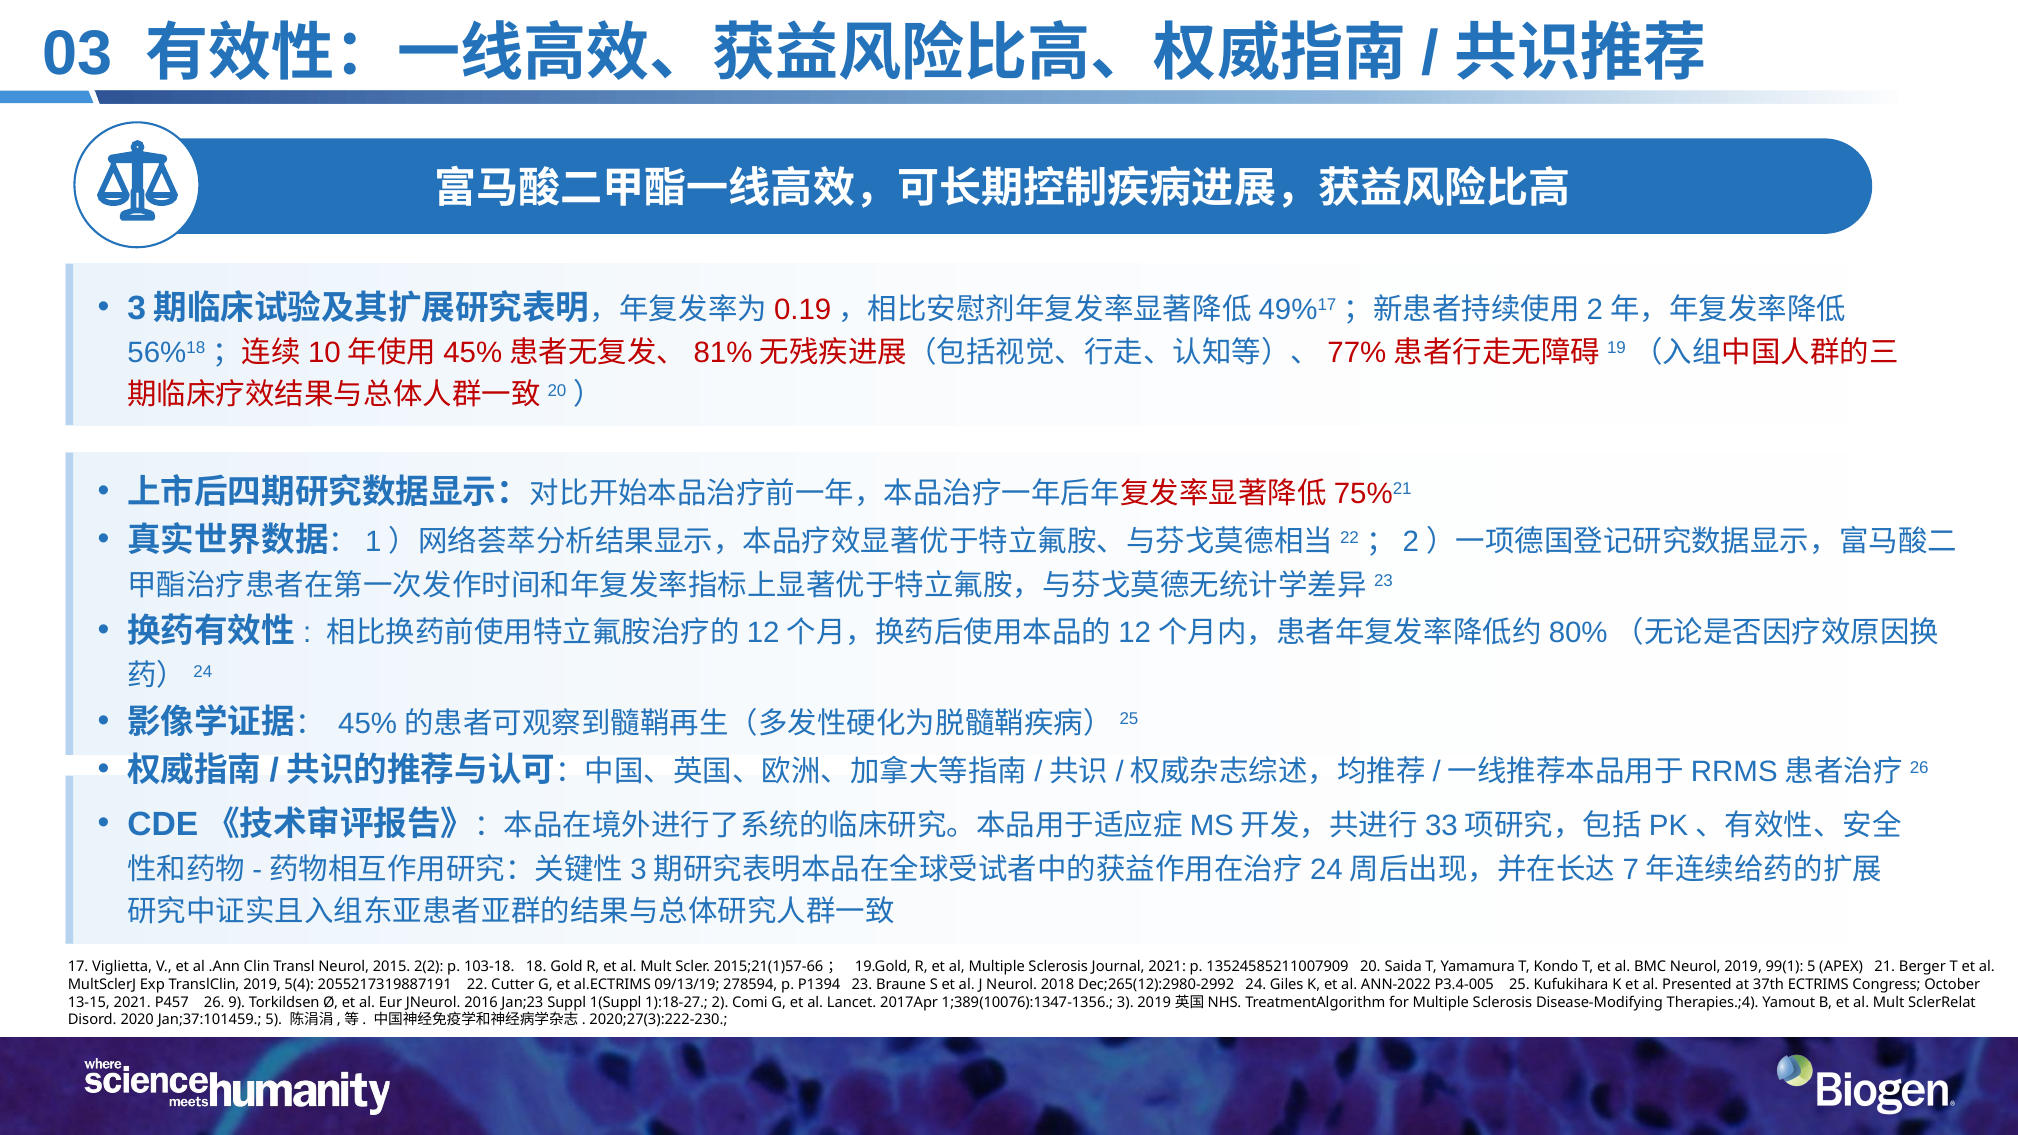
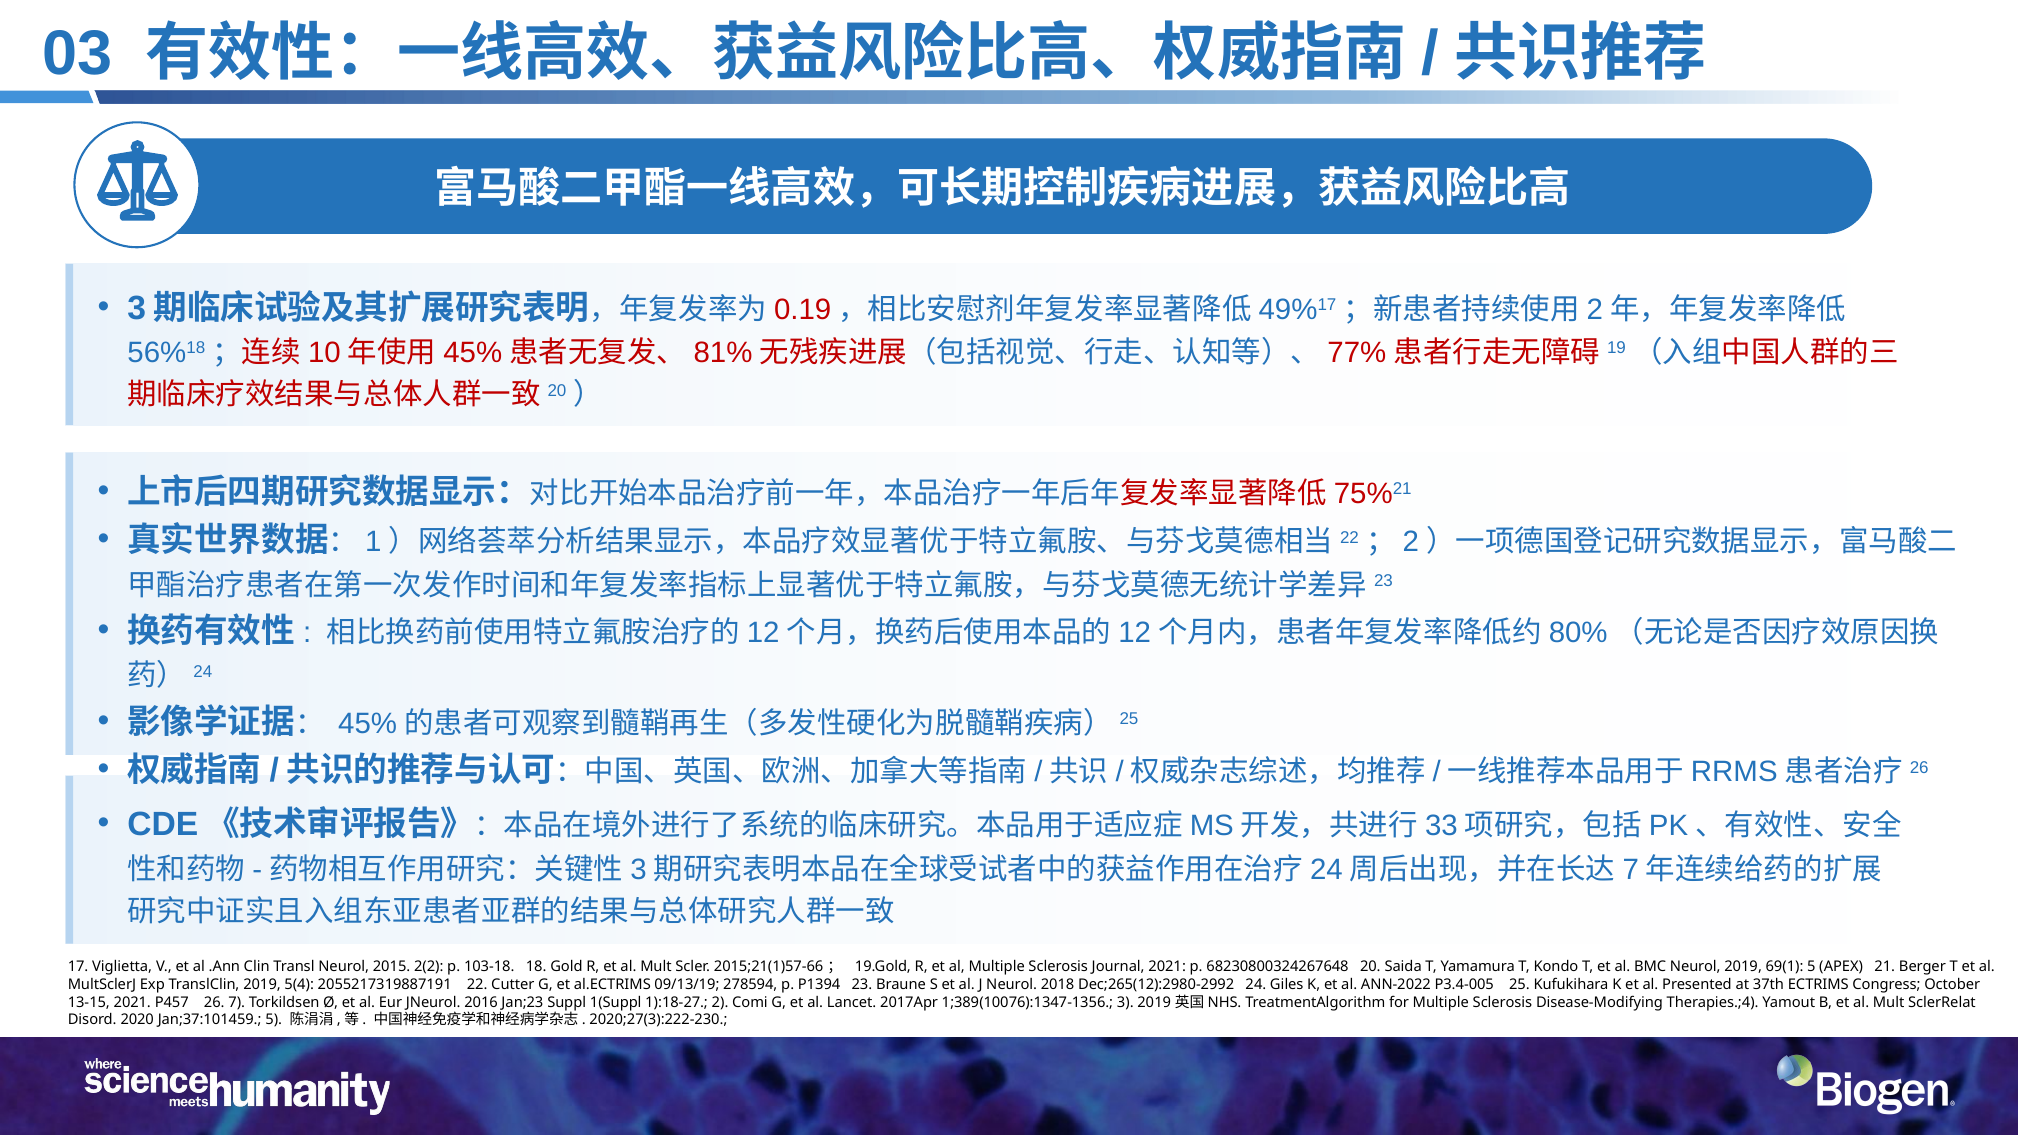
13524585211007909: 13524585211007909 -> 68230800324267648
99(1: 99(1 -> 69(1
9: 9 -> 7
